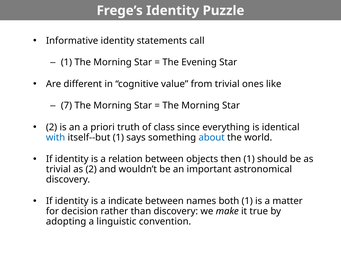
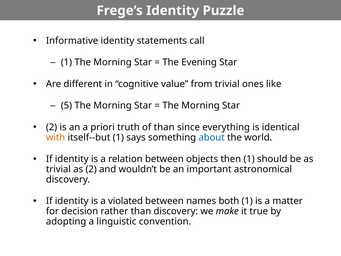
7: 7 -> 5
of class: class -> than
with colour: blue -> orange
indicate: indicate -> violated
